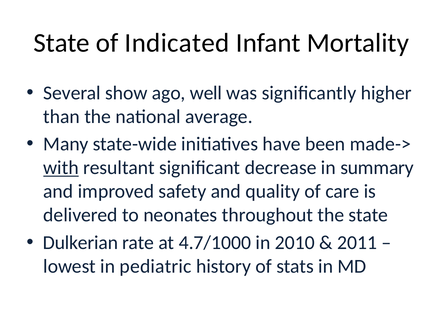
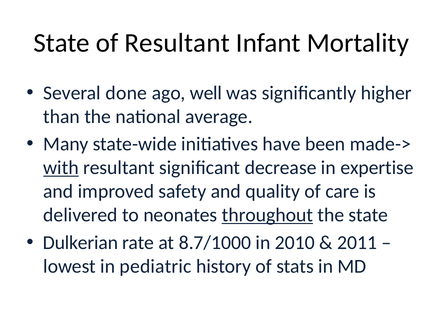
of Indicated: Indicated -> Resultant
show: show -> done
summary: summary -> expertise
throughout underline: none -> present
4.7/1000: 4.7/1000 -> 8.7/1000
